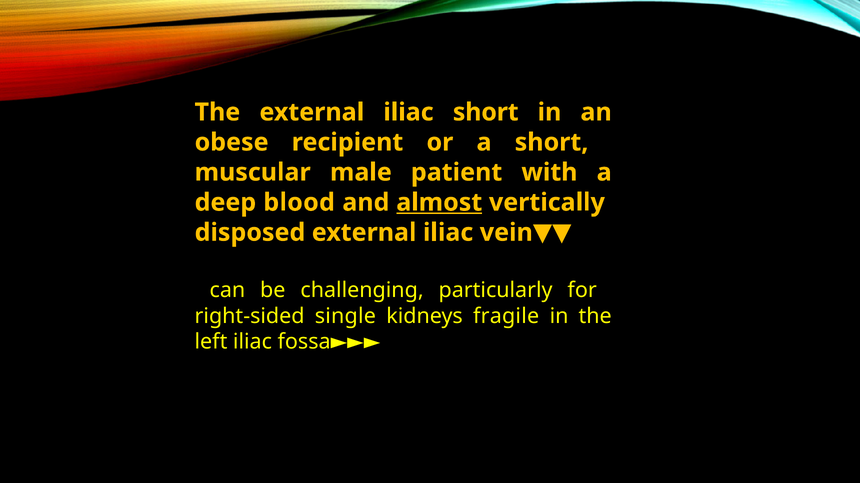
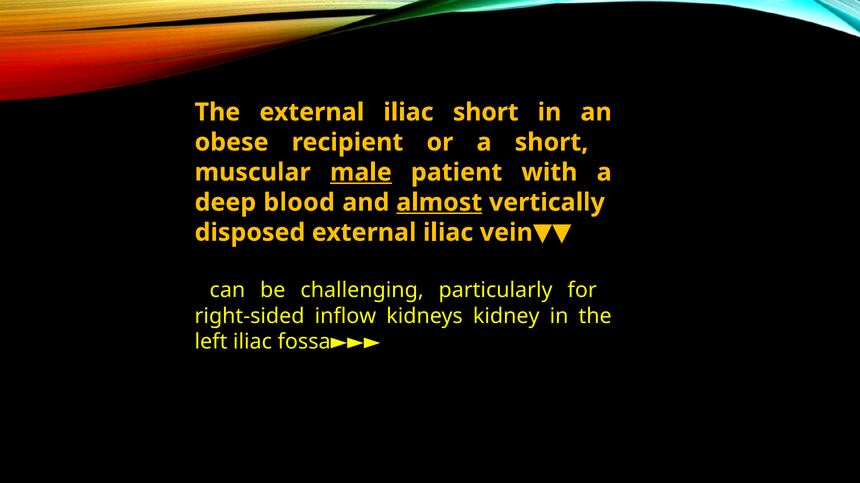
male underline: none -> present
single: single -> inflow
fragile: fragile -> kidney
